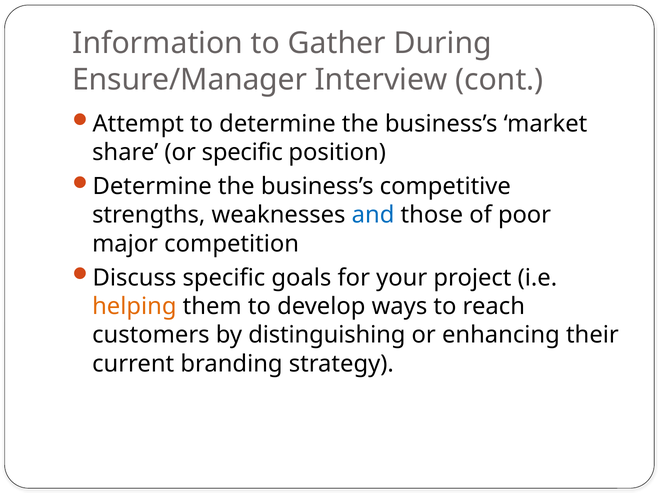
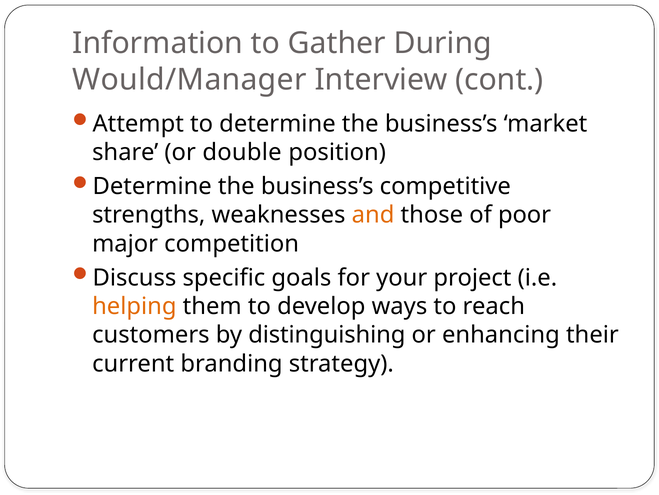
Ensure/Manager: Ensure/Manager -> Would/Manager
or specific: specific -> double
and colour: blue -> orange
